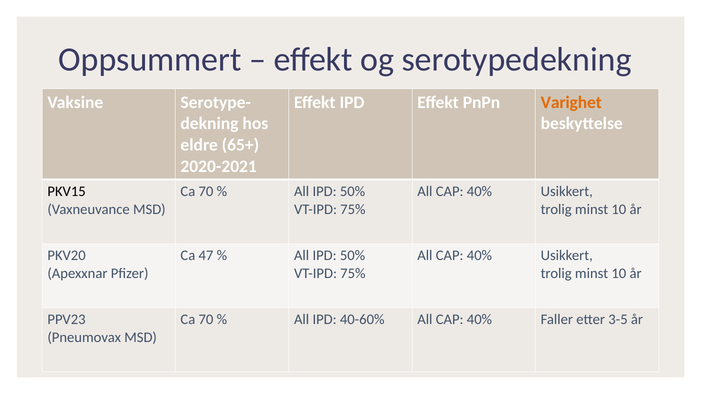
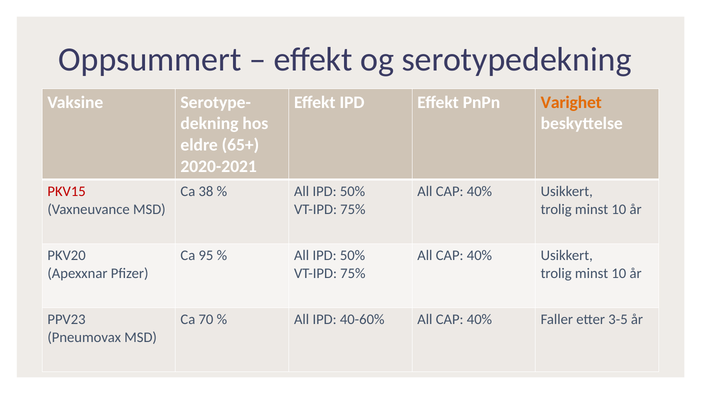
PKV15 colour: black -> red
70 at (206, 191): 70 -> 38
47: 47 -> 95
